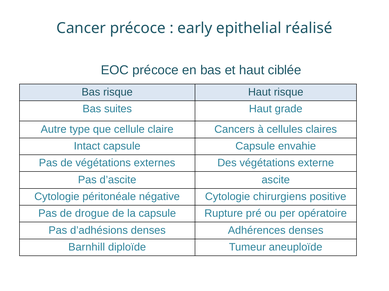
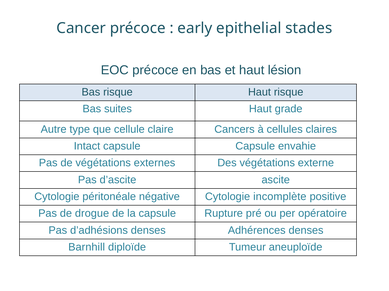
réalisé: réalisé -> stades
ciblée: ciblée -> lésion
chirurgiens: chirurgiens -> incomplète
